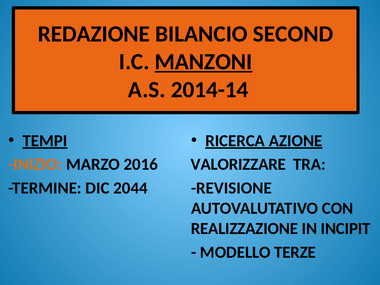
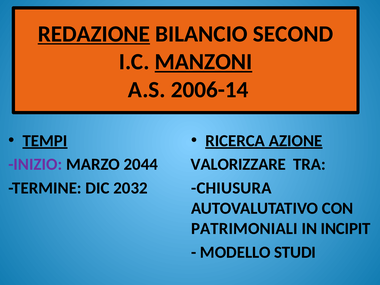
REDAZIONE underline: none -> present
2014-14: 2014-14 -> 2006-14
INIZIO colour: orange -> purple
2016: 2016 -> 2044
2044: 2044 -> 2032
REVISIONE: REVISIONE -> CHIUSURA
REALIZZAZIONE: REALIZZAZIONE -> PATRIMONIALI
TERZE: TERZE -> STUDI
